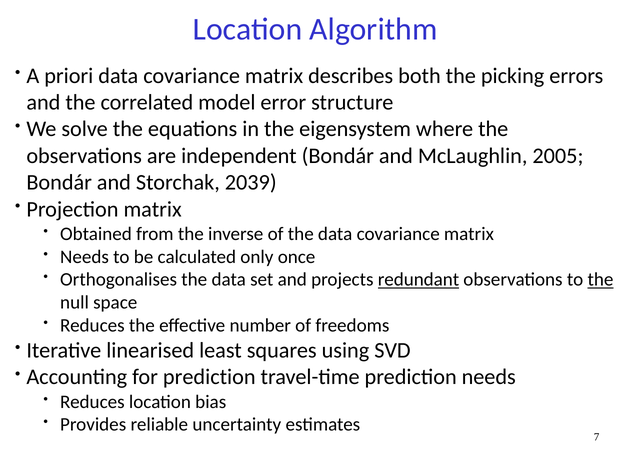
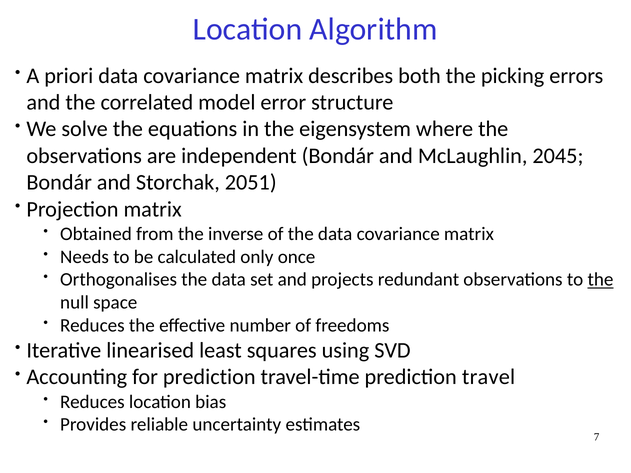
2005: 2005 -> 2045
2039: 2039 -> 2051
redundant underline: present -> none
prediction needs: needs -> travel
